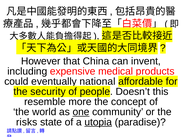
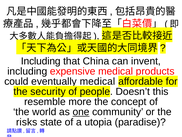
However at (41, 61): However -> Including
national at (97, 81): national -> medical
utopia underline: present -> none
